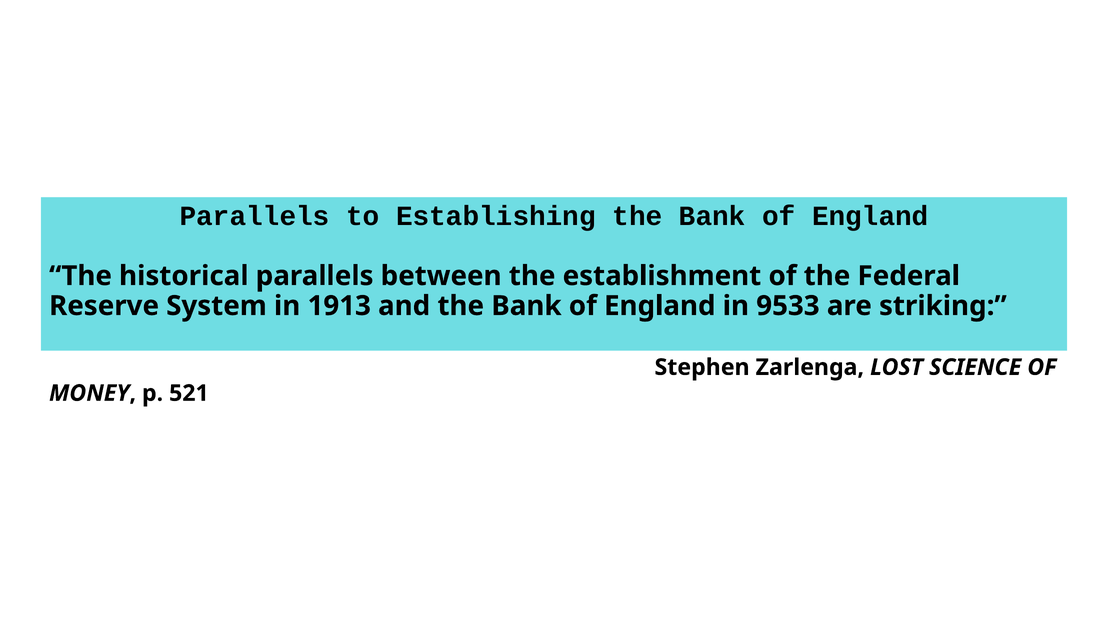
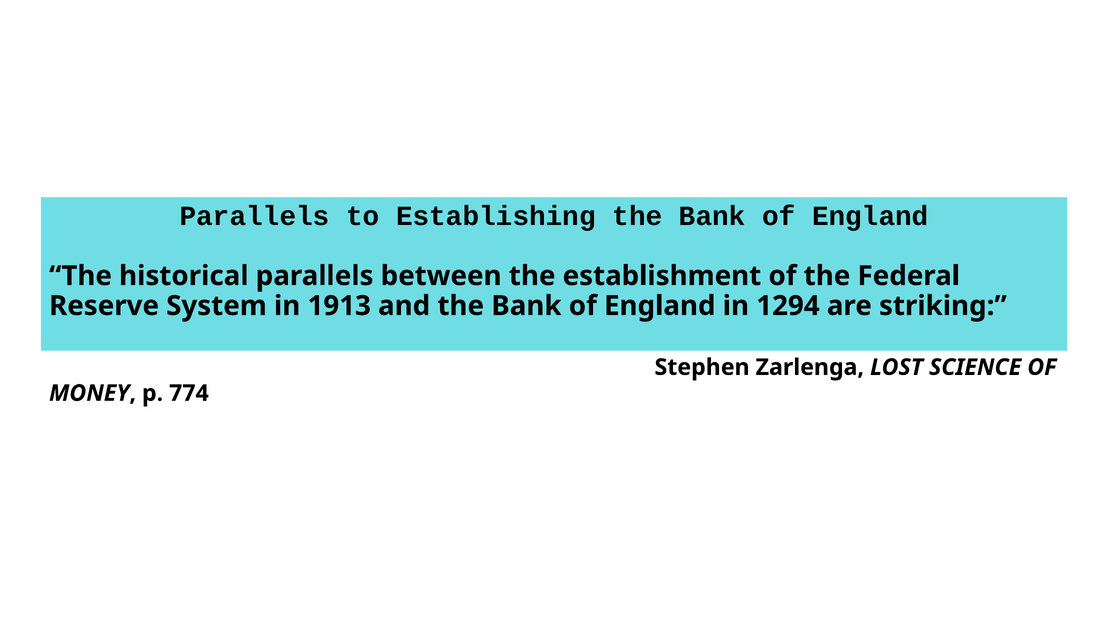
9533: 9533 -> 1294
521: 521 -> 774
